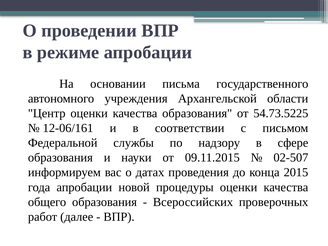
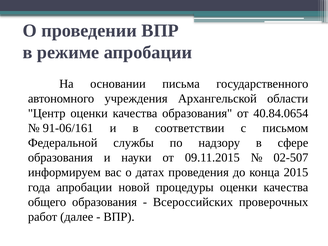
54.73.5225: 54.73.5225 -> 40.84.0654
12-06/161: 12-06/161 -> 91-06/161
